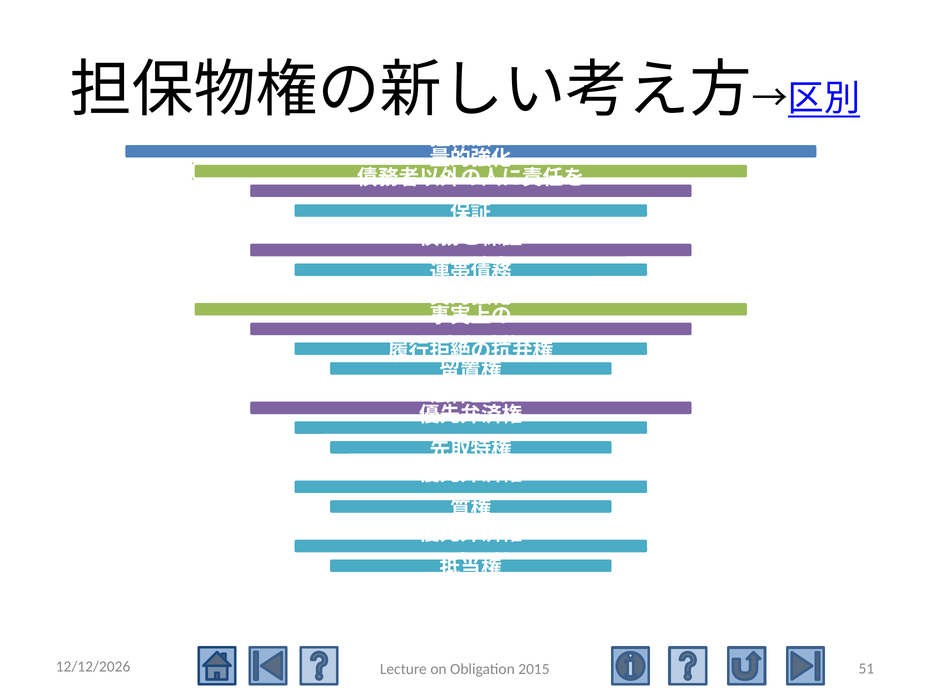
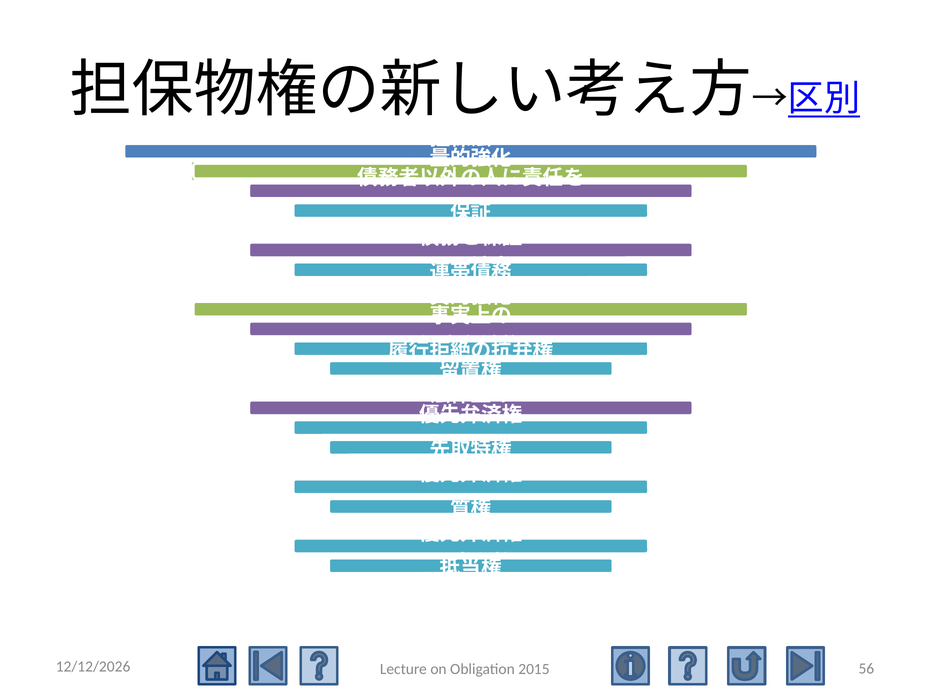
51: 51 -> 56
